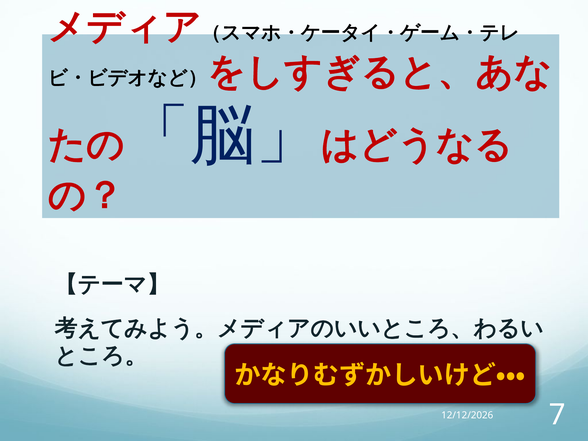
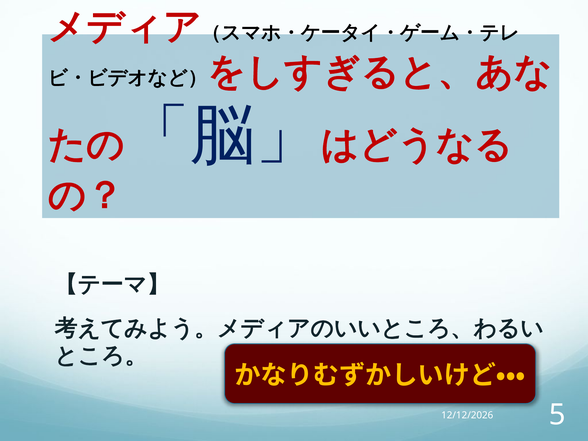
7: 7 -> 5
